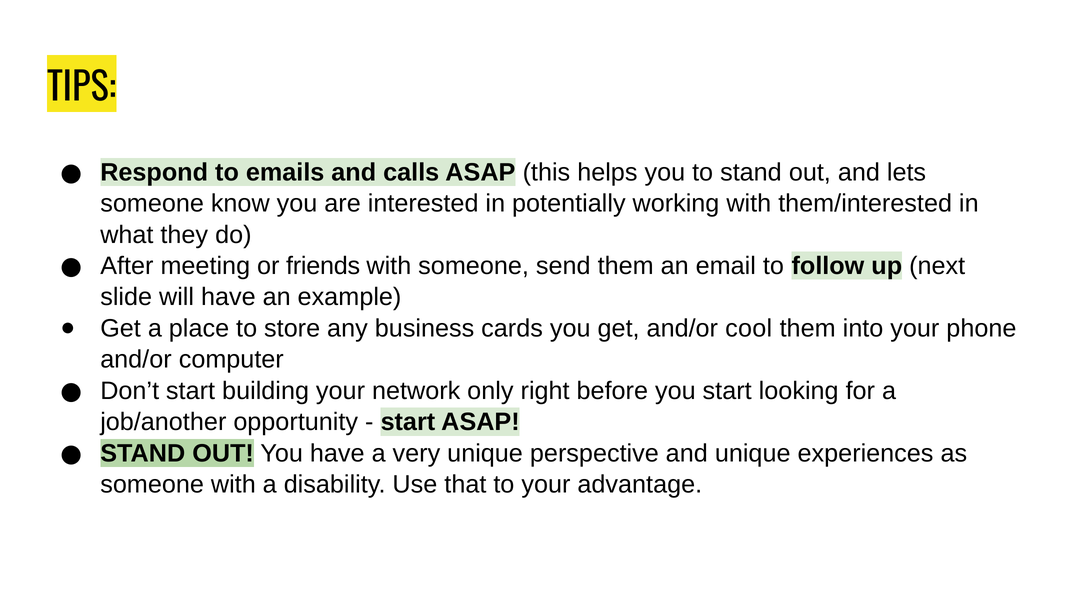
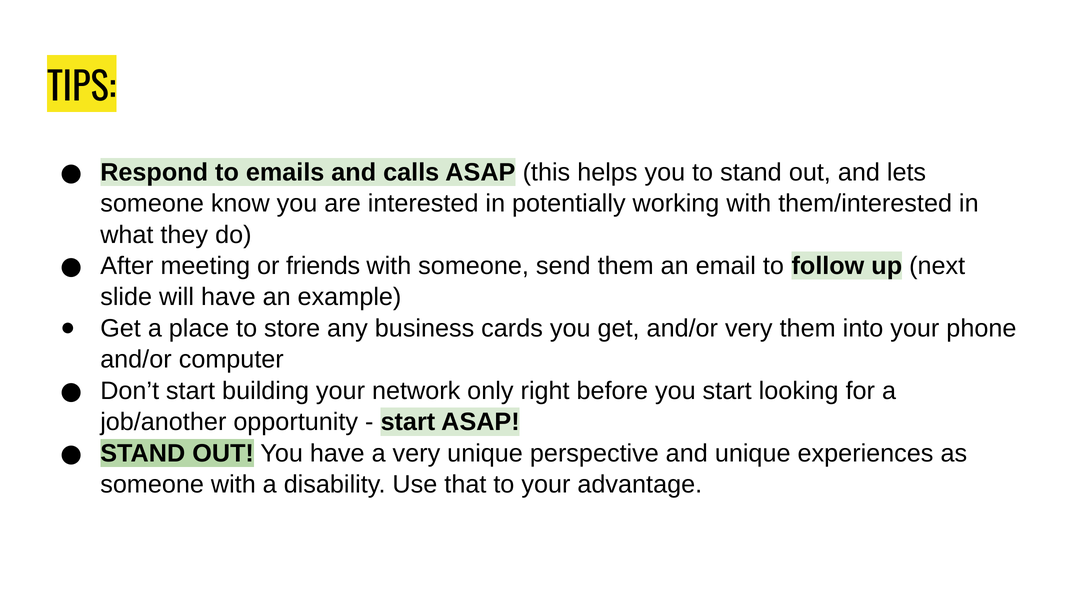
and/or cool: cool -> very
